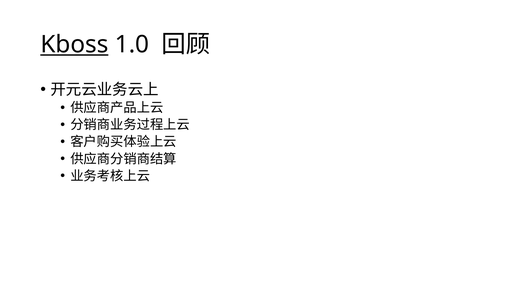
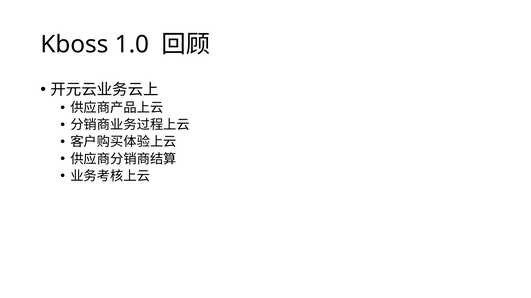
Kboss underline: present -> none
